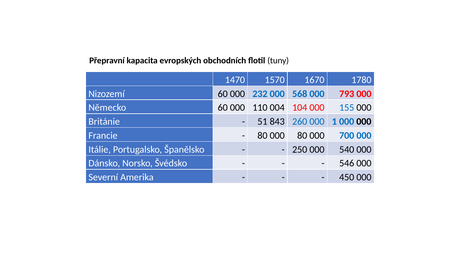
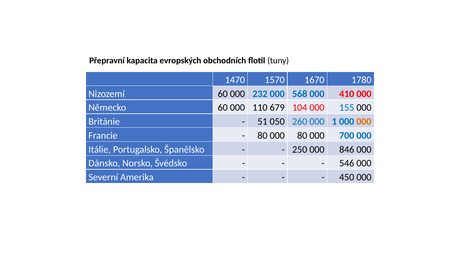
793: 793 -> 410
004: 004 -> 679
843: 843 -> 050
000 at (364, 121) colour: black -> orange
540: 540 -> 846
